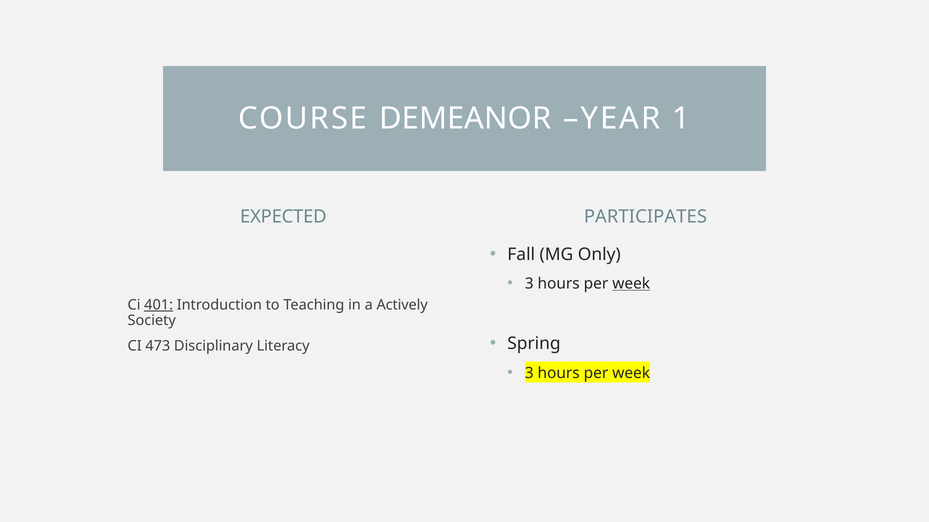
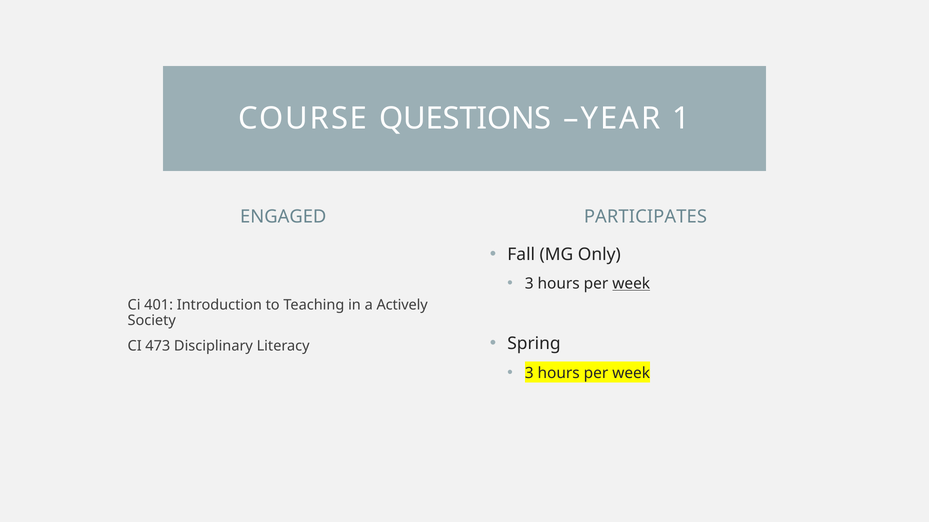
DEMEANOR: DEMEANOR -> QUESTIONS
EXPECTED: EXPECTED -> ENGAGED
401 underline: present -> none
